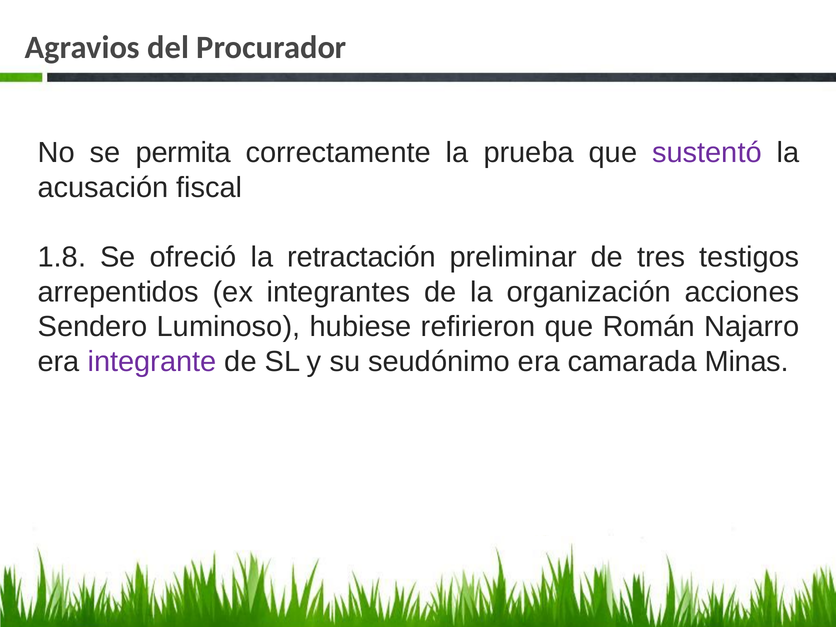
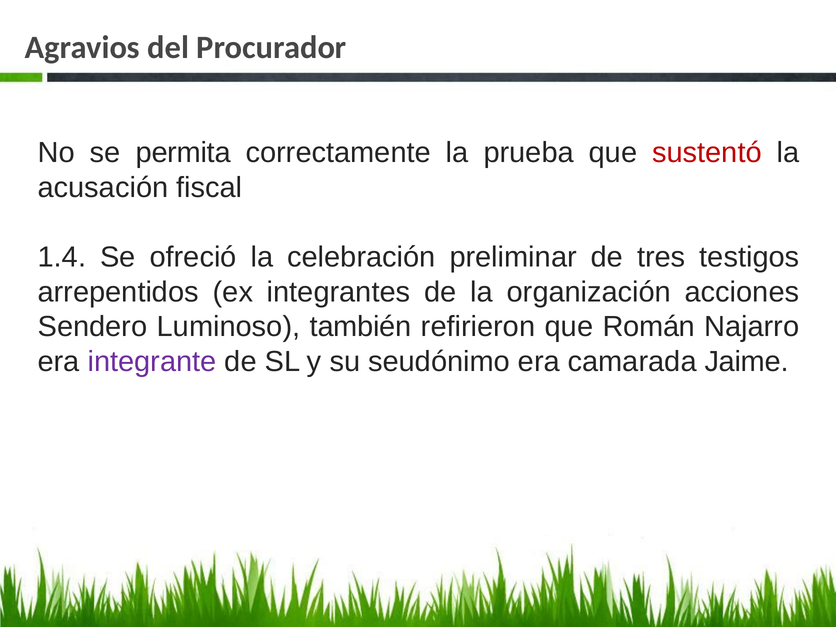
sustentó colour: purple -> red
1.8: 1.8 -> 1.4
retractación: retractación -> celebración
hubiese: hubiese -> también
Minas: Minas -> Jaime
